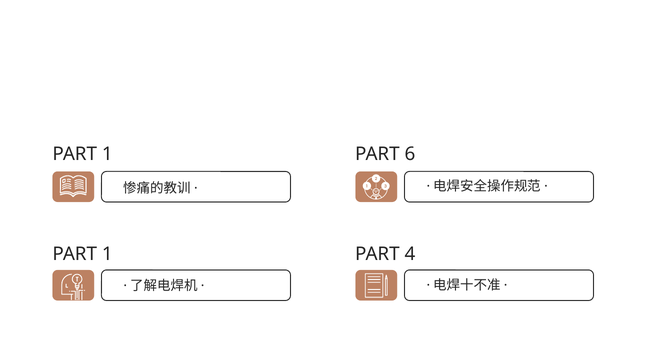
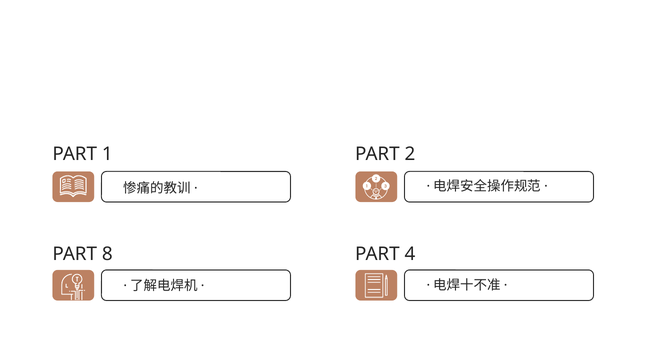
6: 6 -> 2
1 at (107, 254): 1 -> 8
